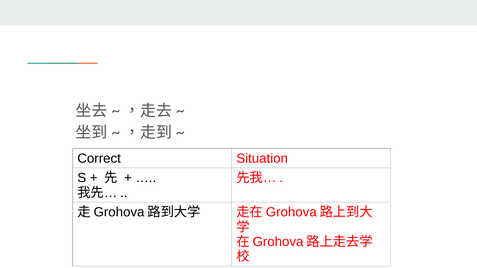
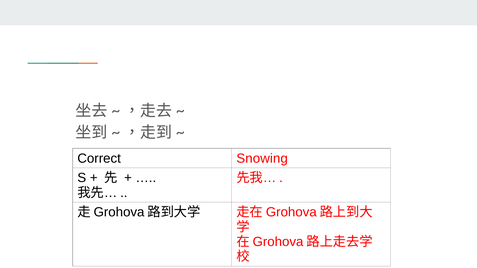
Situation: Situation -> Snowing
